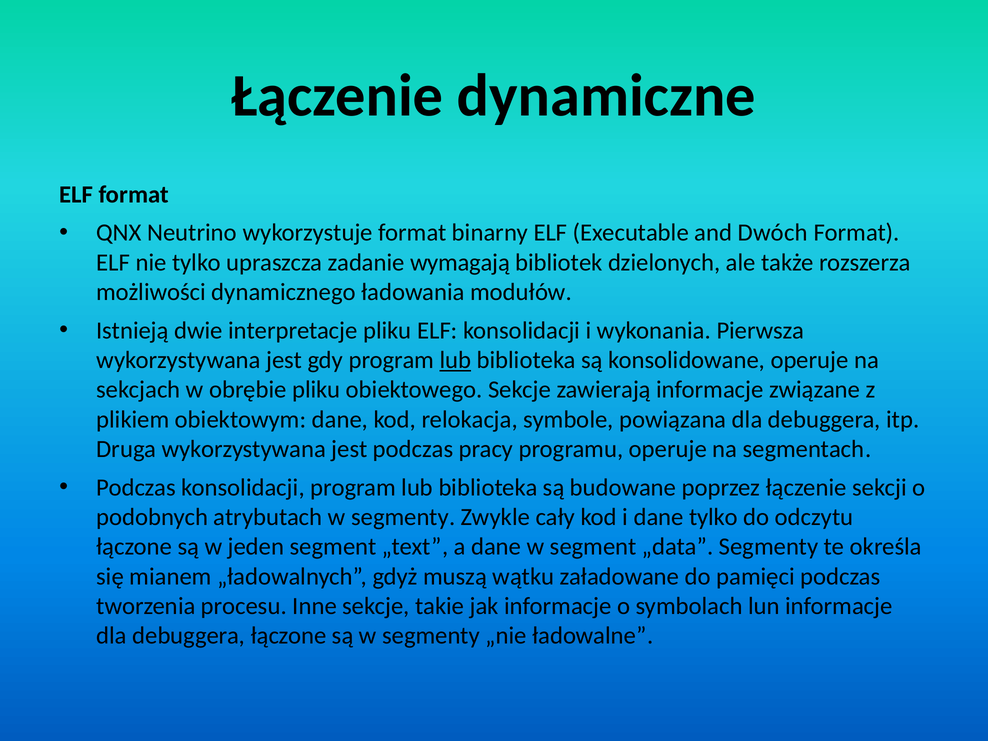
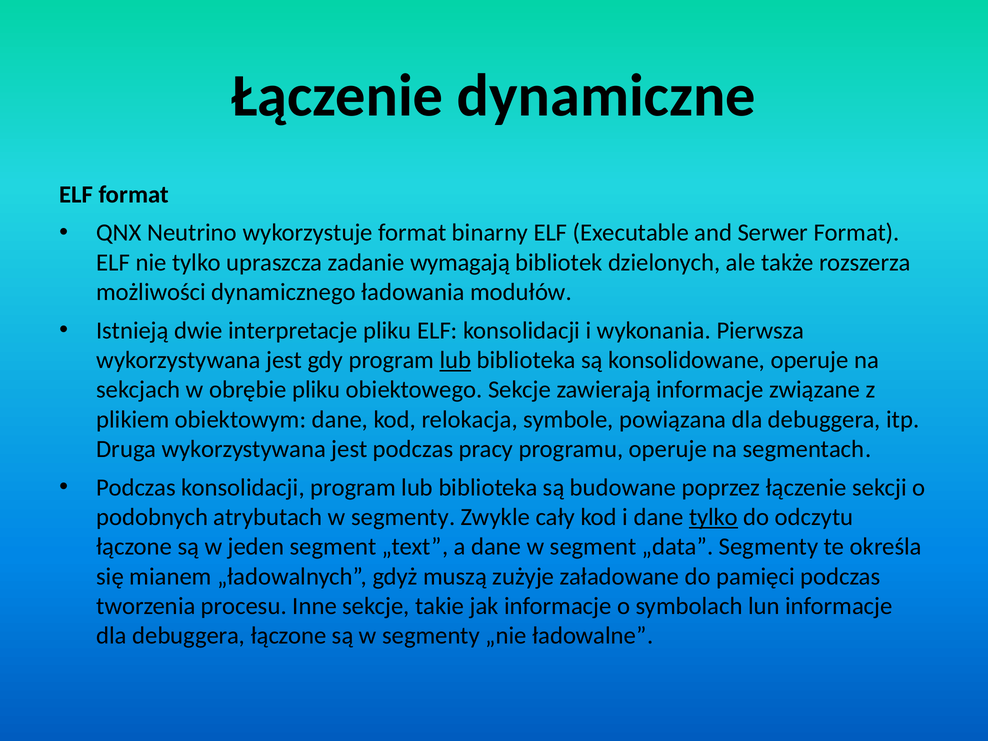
Dwóch: Dwóch -> Serwer
tylko at (714, 517) underline: none -> present
wątku: wątku -> zużyje
